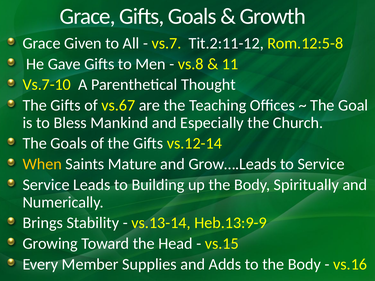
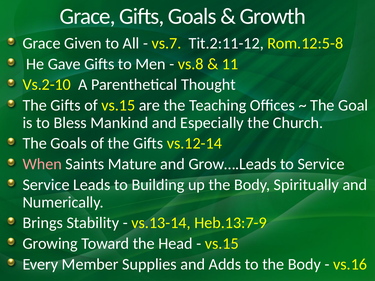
Vs.7-10: Vs.7-10 -> Vs.2-10
of vs.67: vs.67 -> vs.15
When colour: yellow -> pink
Heb.13:9-9: Heb.13:9-9 -> Heb.13:7-9
